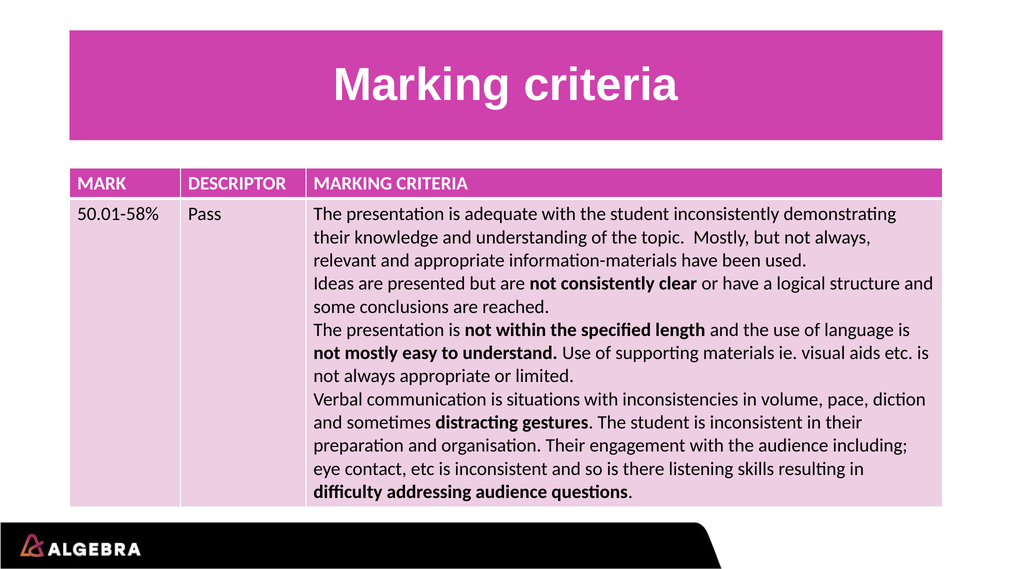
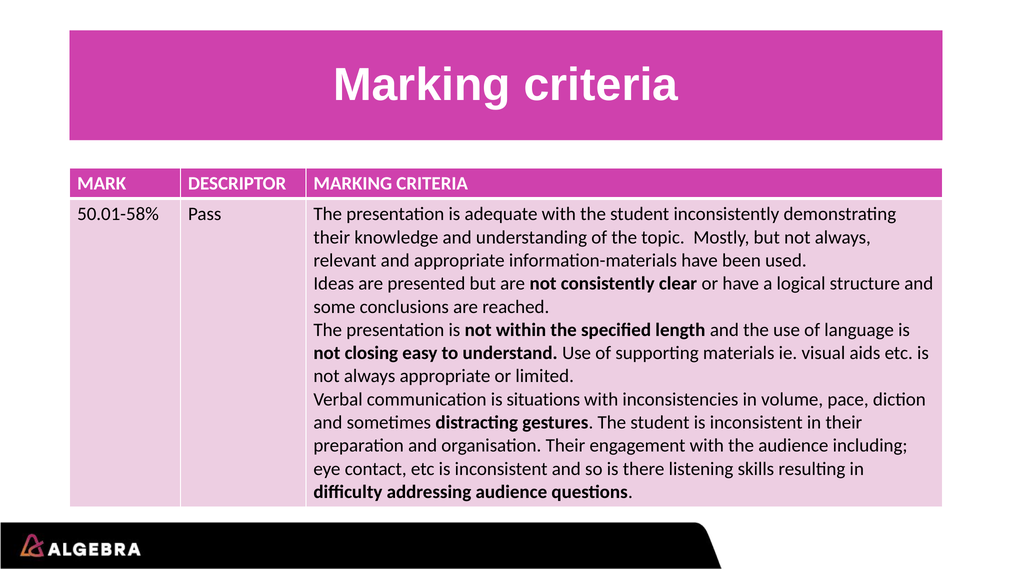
not mostly: mostly -> closing
